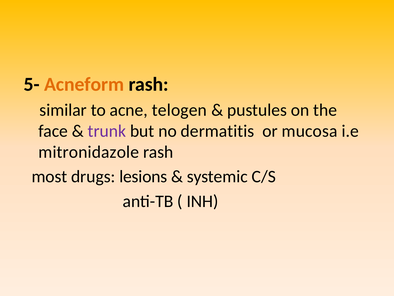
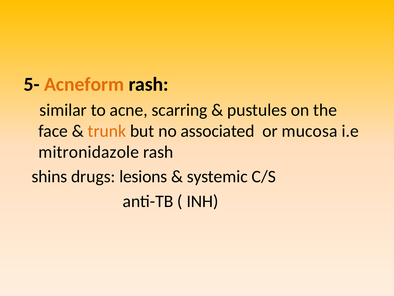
telogen: telogen -> scarring
trunk colour: purple -> orange
dermatitis: dermatitis -> associated
most: most -> shins
